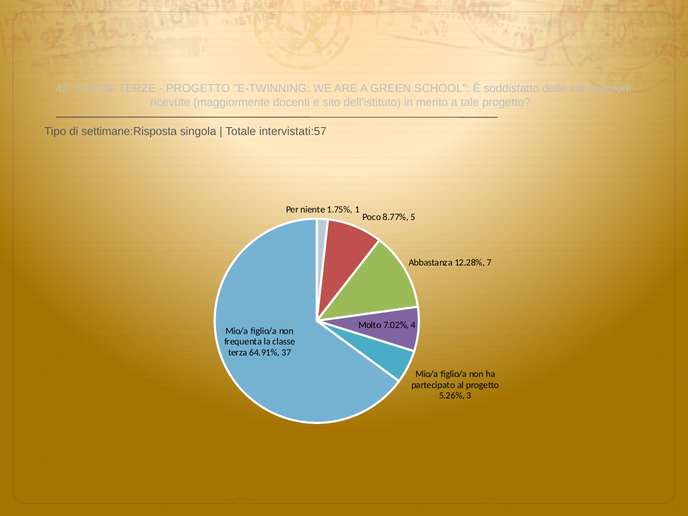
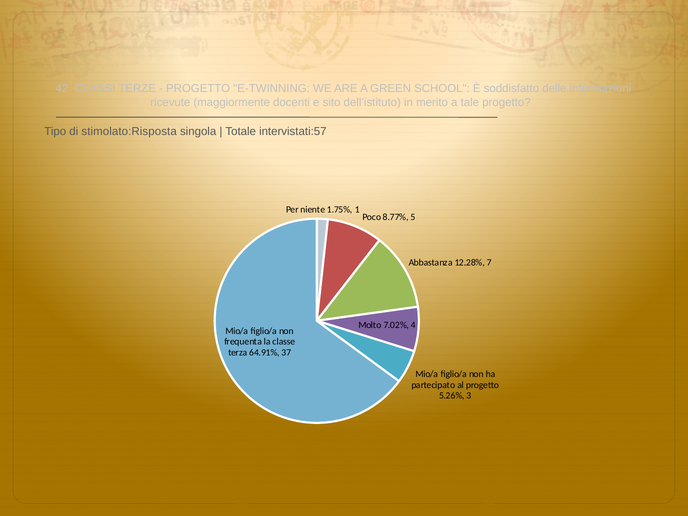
settimane:Risposta: settimane:Risposta -> stimolato:Risposta
